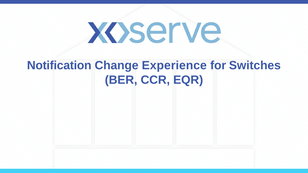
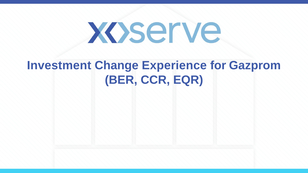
Notification: Notification -> Investment
Switches: Switches -> Gazprom
